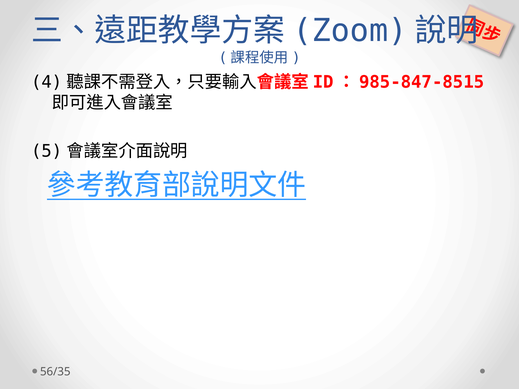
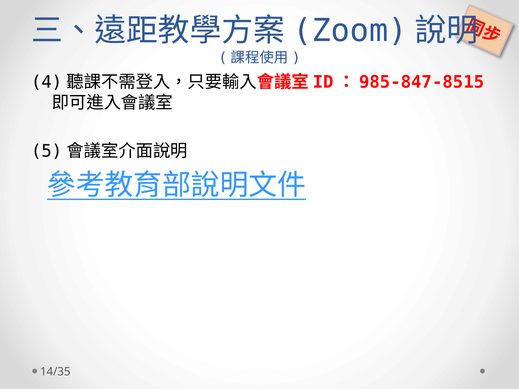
56/35: 56/35 -> 14/35
